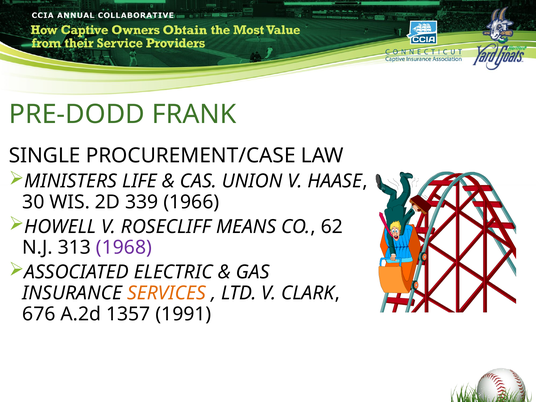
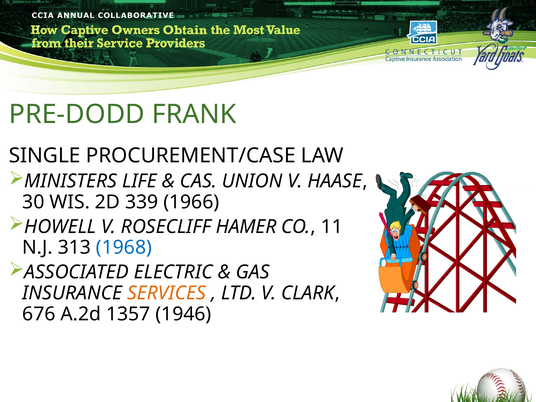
MEANS: MEANS -> HAMER
62: 62 -> 11
1968 colour: purple -> blue
1991: 1991 -> 1946
